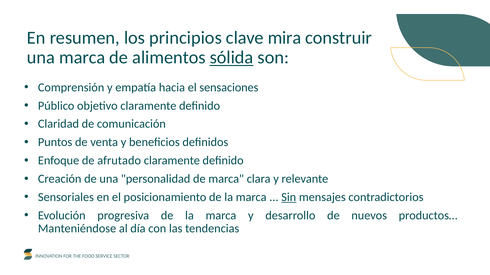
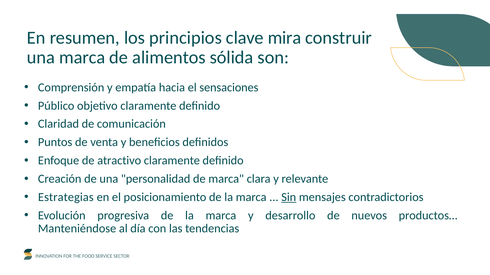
sólida underline: present -> none
afrutado: afrutado -> atractivo
Sensoriales: Sensoriales -> Estrategias
